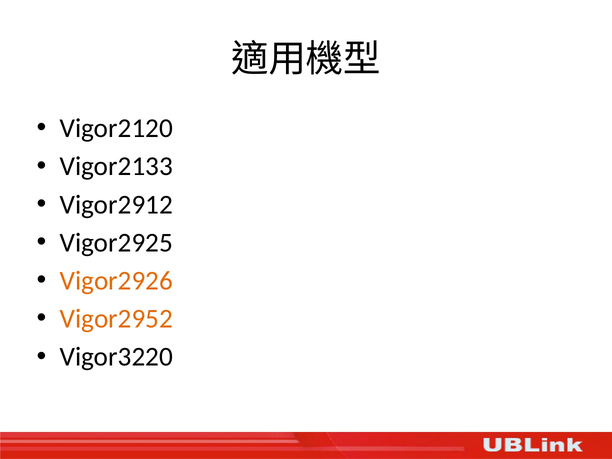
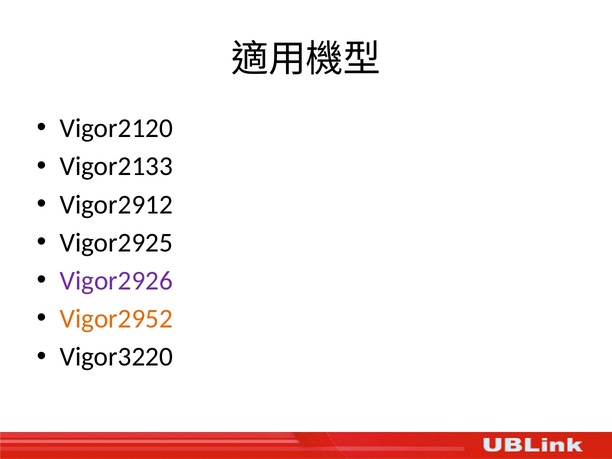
Vigor2926 colour: orange -> purple
